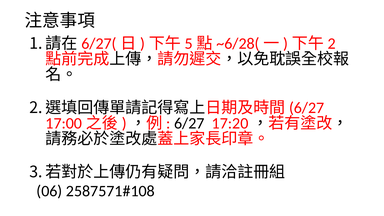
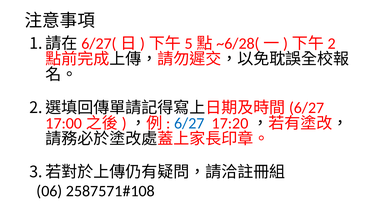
6/27 colour: black -> blue
